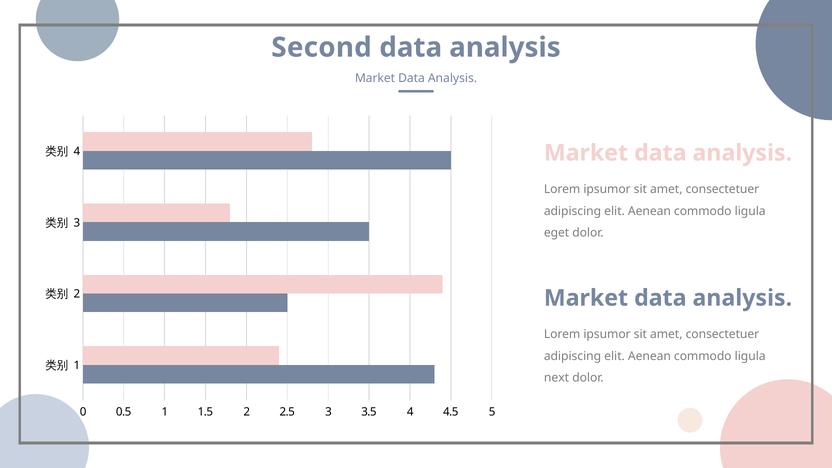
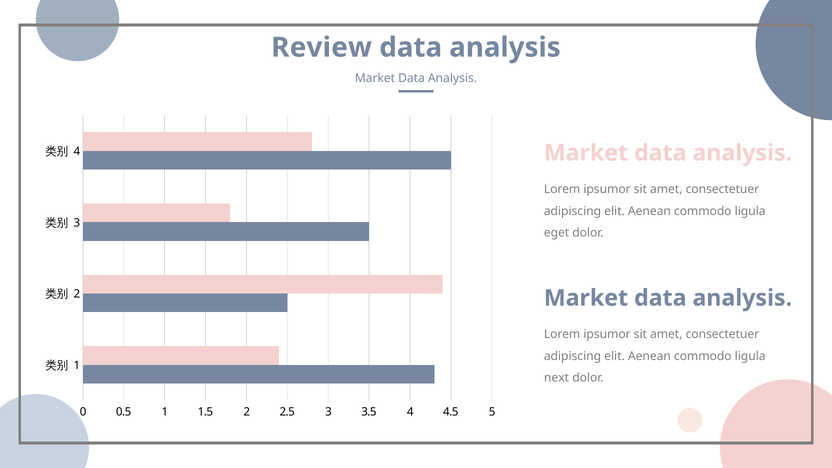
Second: Second -> Review
